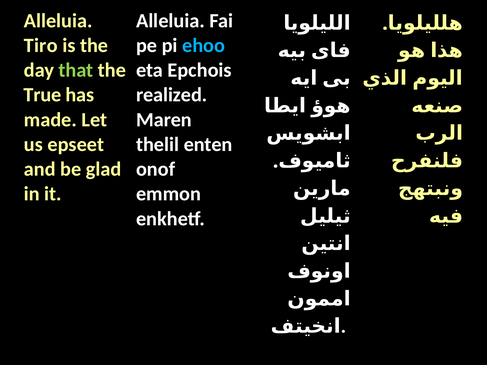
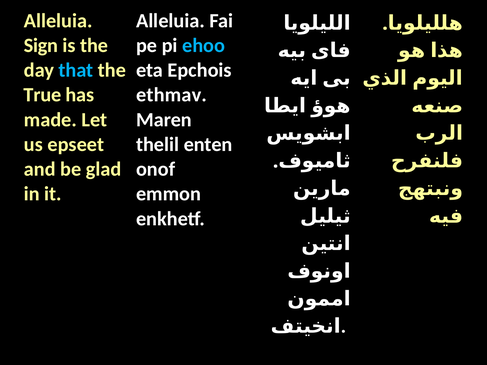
Tiro: Tiro -> Sign
that colour: light green -> light blue
realized: realized -> ethmav
